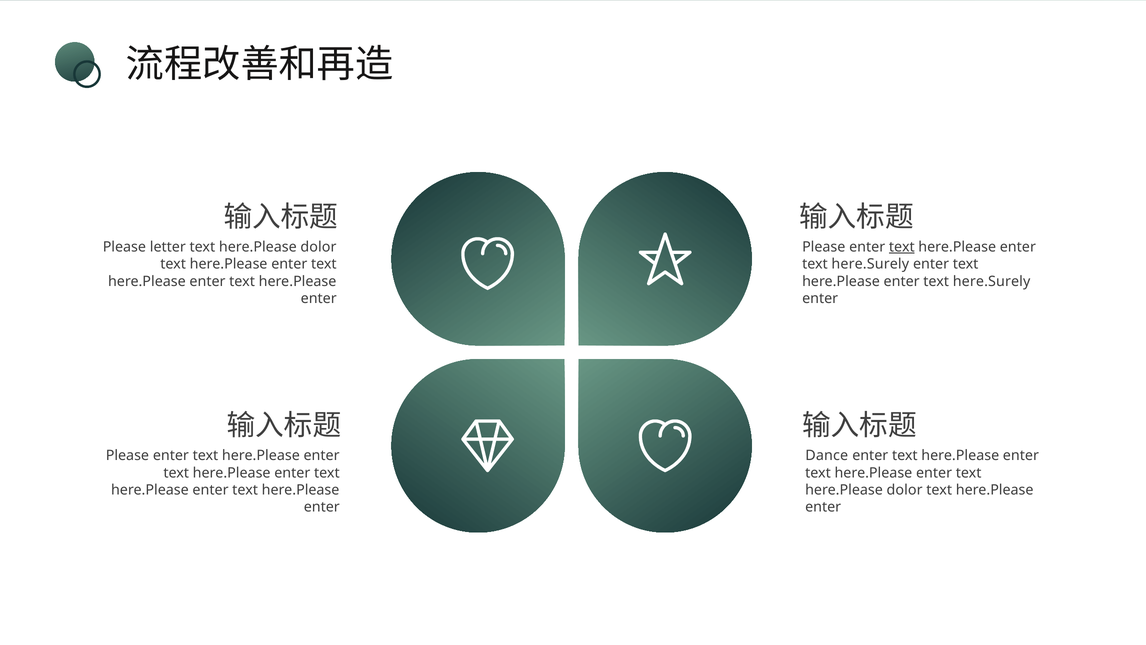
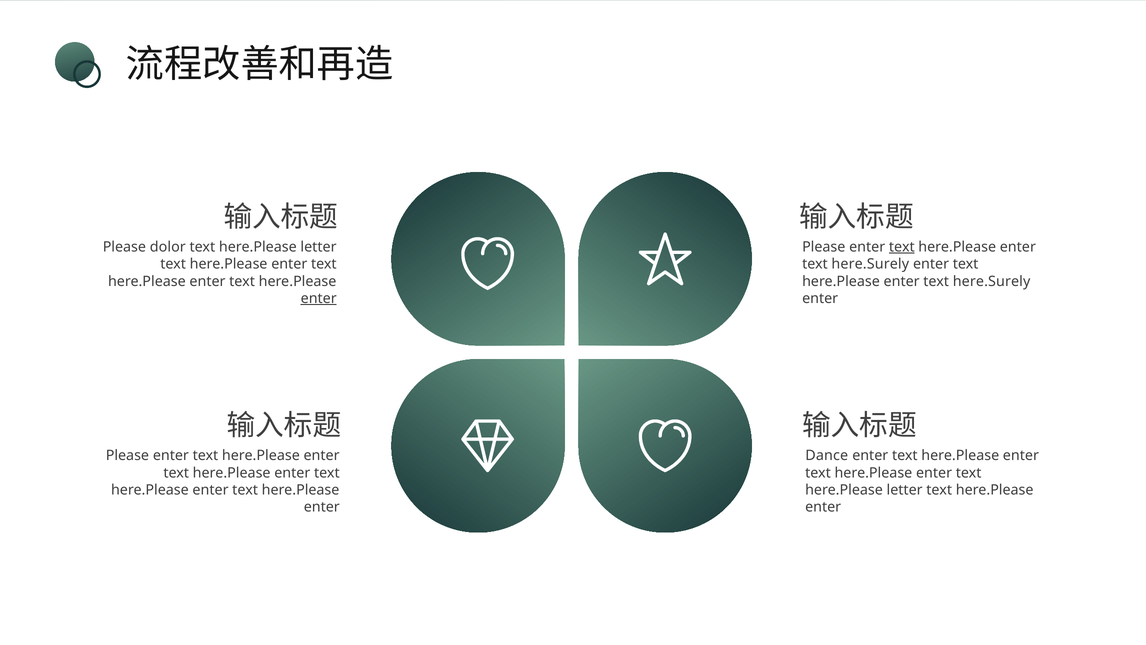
letter: letter -> dolor
dolor at (318, 247): dolor -> letter
enter at (319, 298) underline: none -> present
dolor at (905, 490): dolor -> letter
